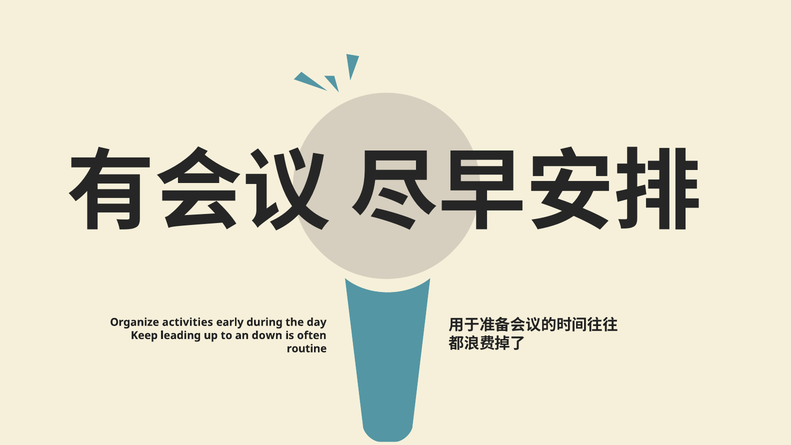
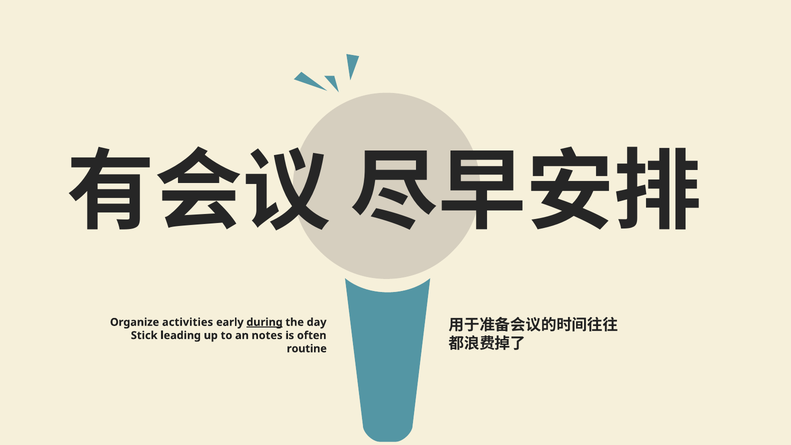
during underline: none -> present
Keep: Keep -> Stick
down: down -> notes
